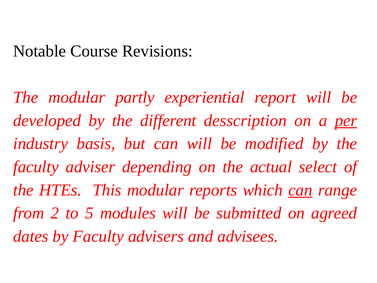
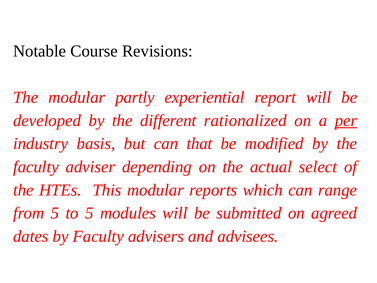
desscription: desscription -> rationalized
can will: will -> that
can at (300, 190) underline: present -> none
from 2: 2 -> 5
